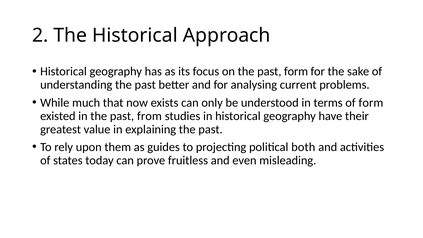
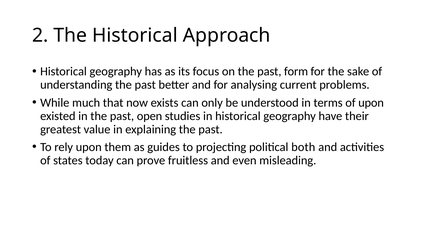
of form: form -> upon
from: from -> open
